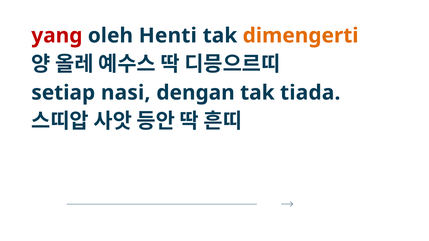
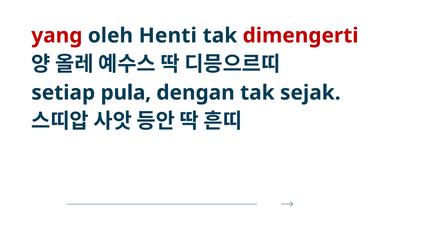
dimengerti colour: orange -> red
nasi: nasi -> pula
tiada: tiada -> sejak
